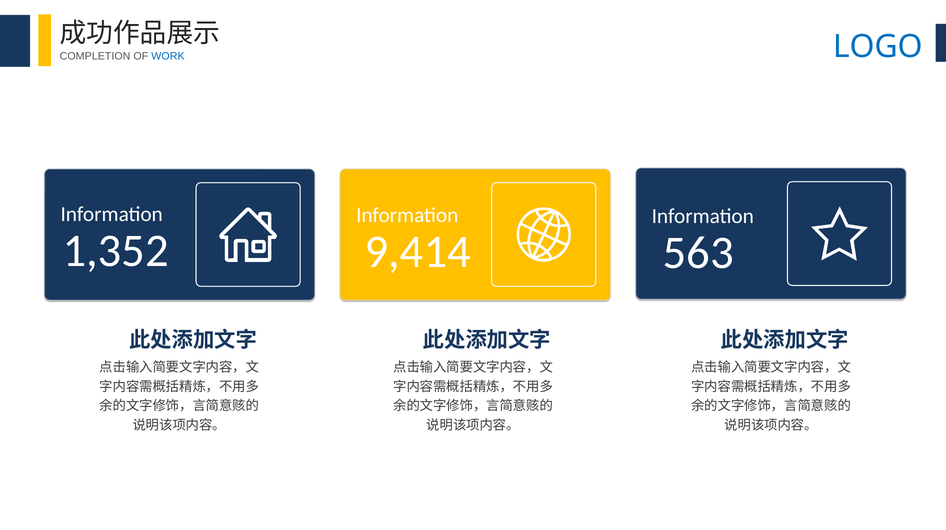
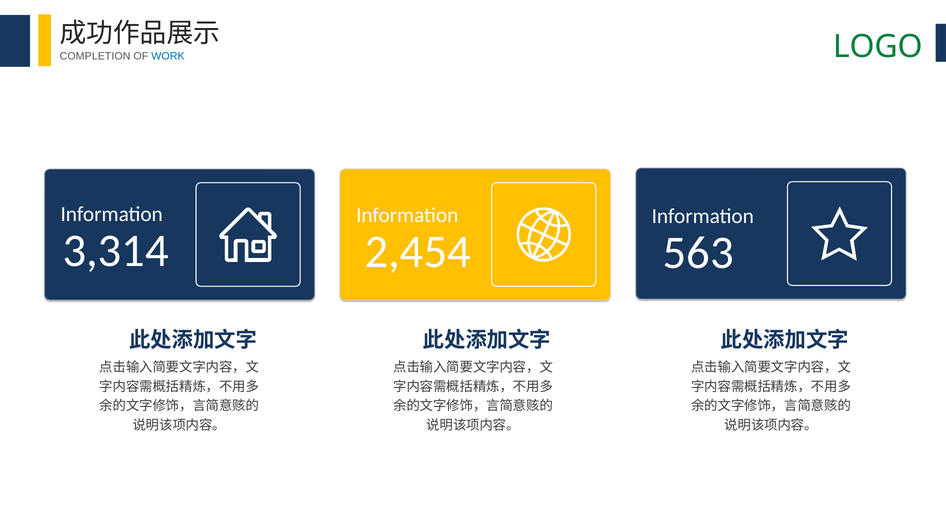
LOGO colour: blue -> green
1,352: 1,352 -> 3,314
9,414: 9,414 -> 2,454
